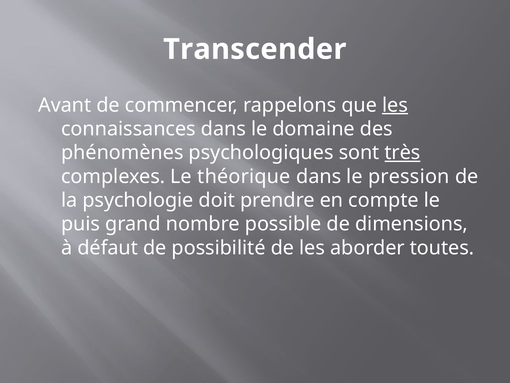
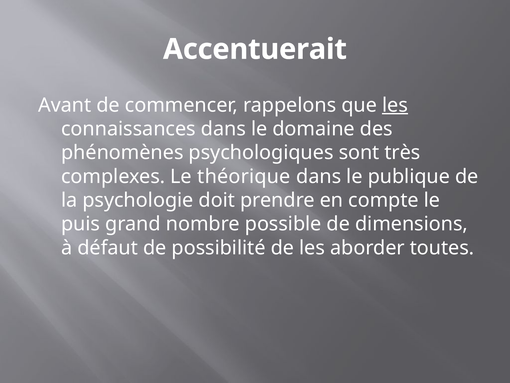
Transcender: Transcender -> Accentuerait
très underline: present -> none
pression: pression -> publique
